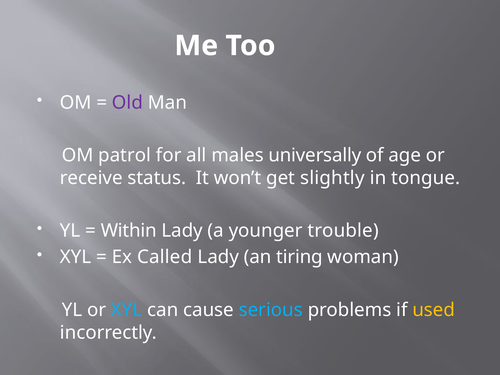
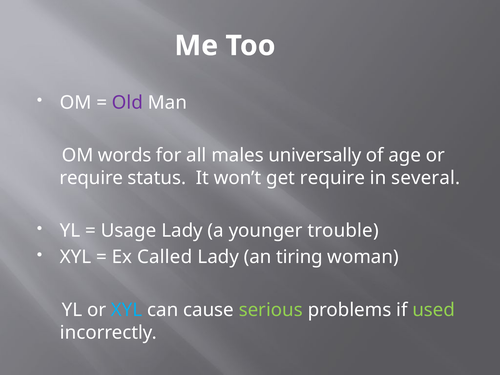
patrol: patrol -> words
receive at (91, 178): receive -> require
get slightly: slightly -> require
tongue: tongue -> several
Within: Within -> Usage
serious colour: light blue -> light green
used colour: yellow -> light green
